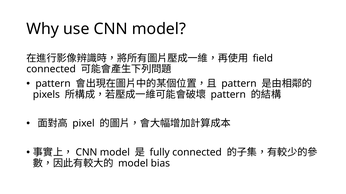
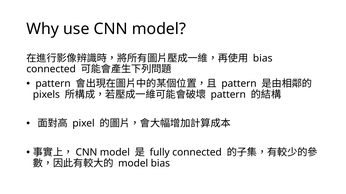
field at (263, 58): field -> bias
